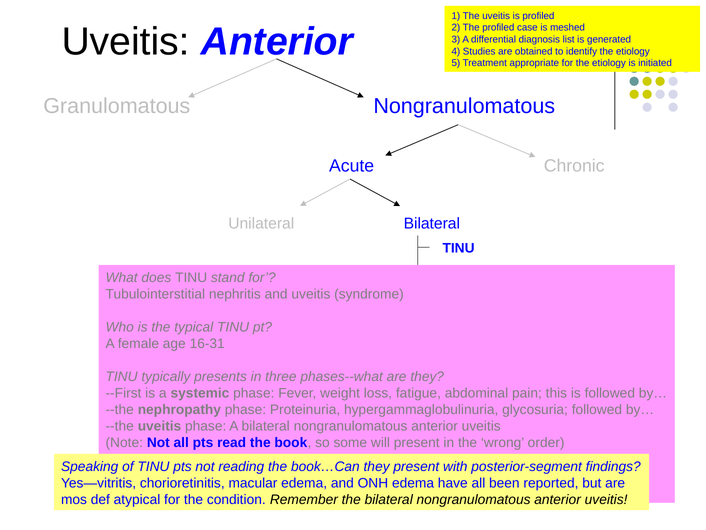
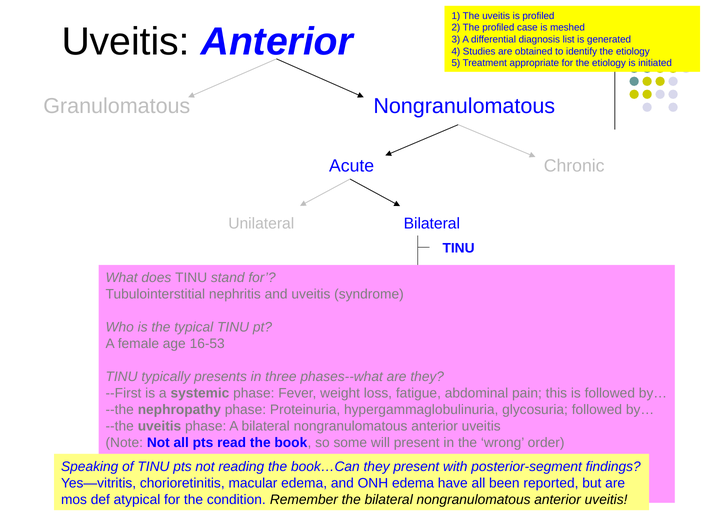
16-31: 16-31 -> 16-53
